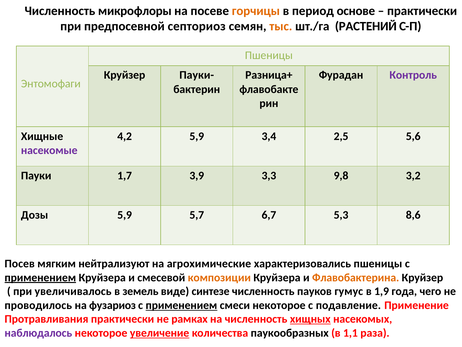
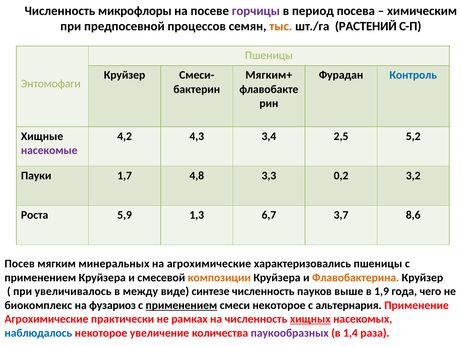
горчицы colour: orange -> purple
основе: основе -> посева
практически at (422, 11): практически -> химическим
септориоз: септориоз -> процессов
Пауки-: Пауки- -> Смеси-
Разница+: Разница+ -> Мягким+
Контроль colour: purple -> blue
4,2 5,9: 5,9 -> 4,3
5,6: 5,6 -> 5,2
3,9: 3,9 -> 4,8
9,8: 9,8 -> 0,2
Дозы: Дозы -> Роста
5,7: 5,7 -> 1,3
5,3: 5,3 -> 3,7
нейтрализуют: нейтрализуют -> минеральных
применением at (40, 277) underline: present -> none
земель: земель -> между
гумус: гумус -> выше
проводилось: проводилось -> биокомплекс
подавление: подавление -> альтернария
Протравливания at (46, 319): Протравливания -> Агрохимические
наблюдалось colour: purple -> blue
увеличение underline: present -> none
паукообразных colour: black -> purple
1,1: 1,1 -> 1,4
